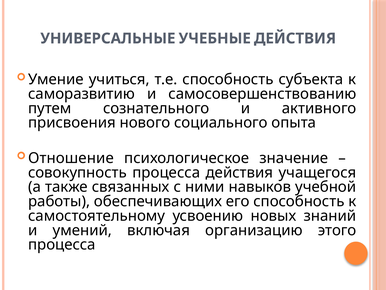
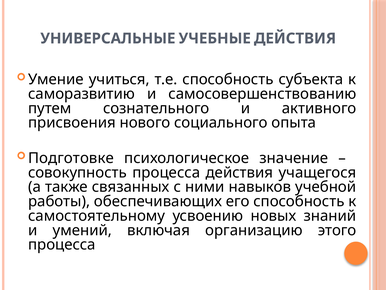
Отношение: Отношение -> Подготовке
